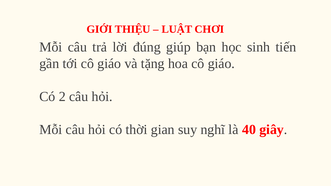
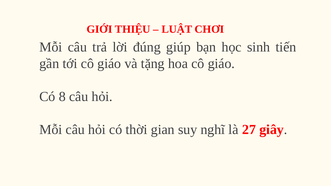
2: 2 -> 8
40: 40 -> 27
